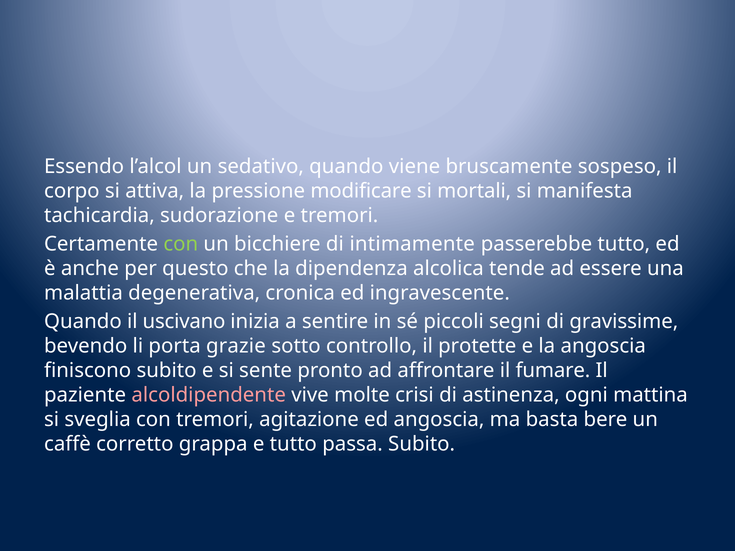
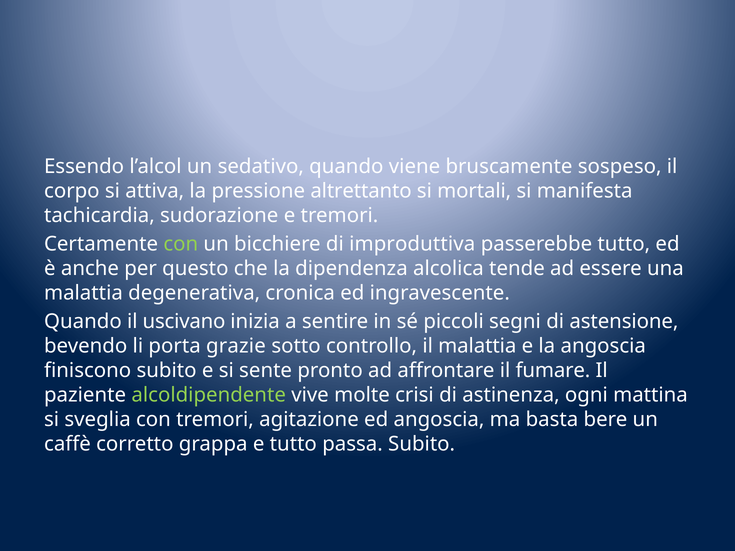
modificare: modificare -> altrettanto
intimamente: intimamente -> improduttiva
gravissime: gravissime -> astensione
il protette: protette -> malattia
alcoldipendente colour: pink -> light green
